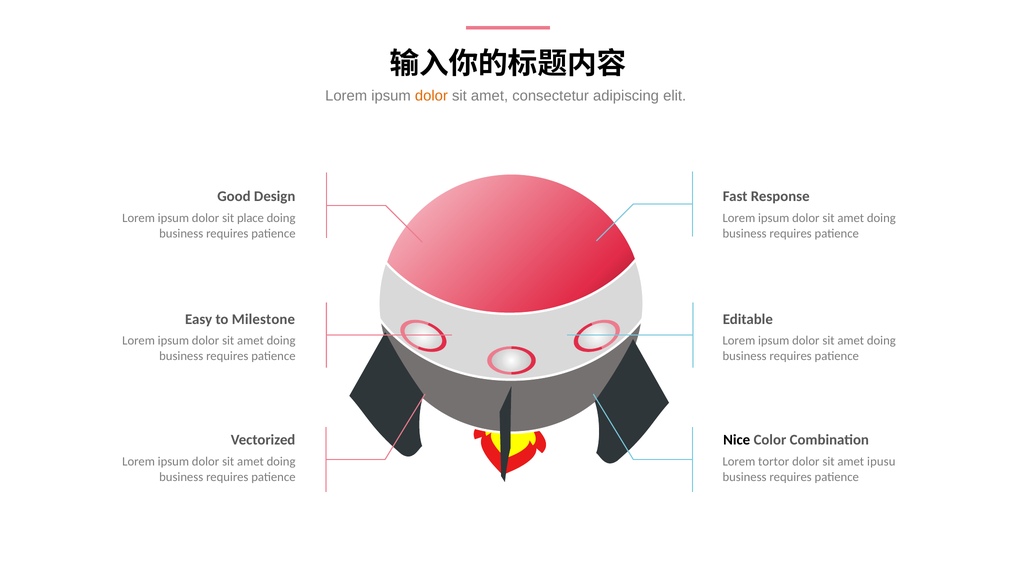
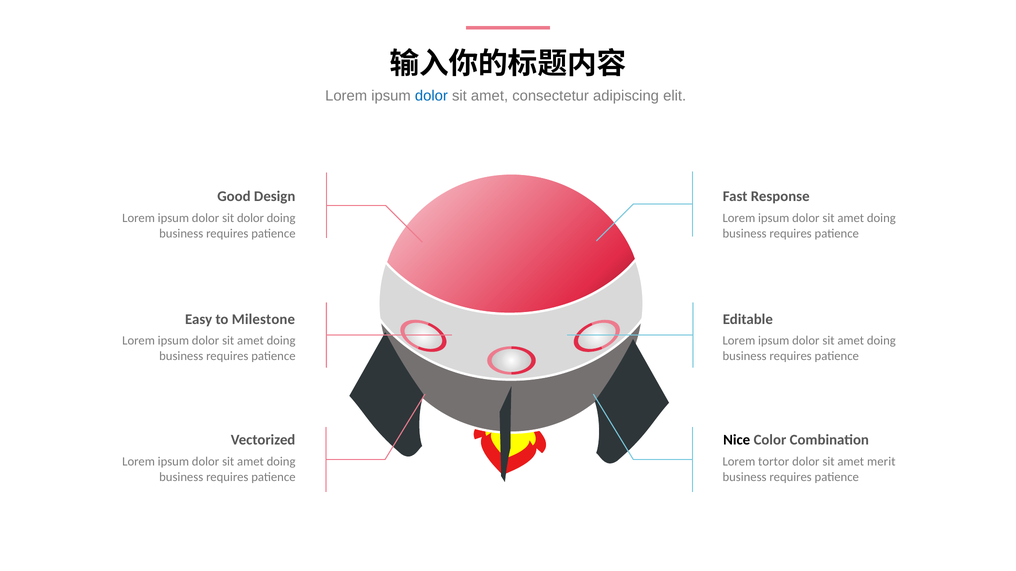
dolor at (431, 96) colour: orange -> blue
sit place: place -> dolor
ipusu: ipusu -> merit
